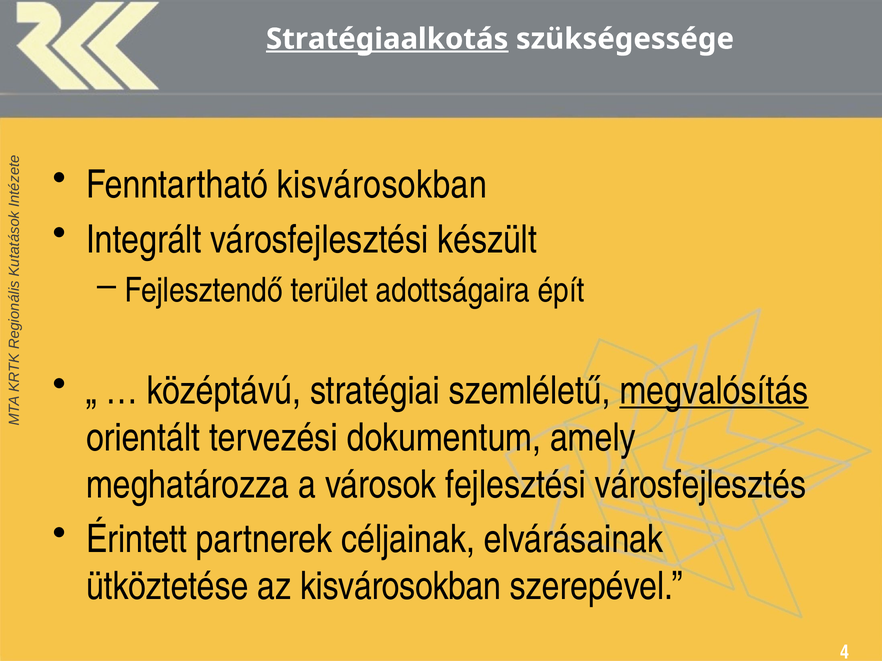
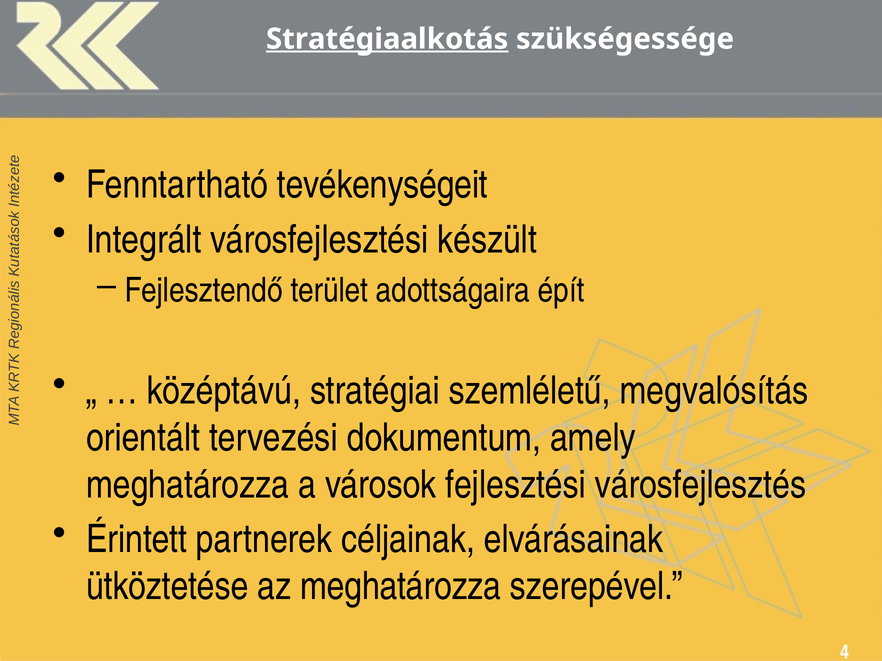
Fenntartható kisvárosokban: kisvárosokban -> tevékenységeit
megvalósítás underline: present -> none
az kisvárosokban: kisvárosokban -> meghatározza
